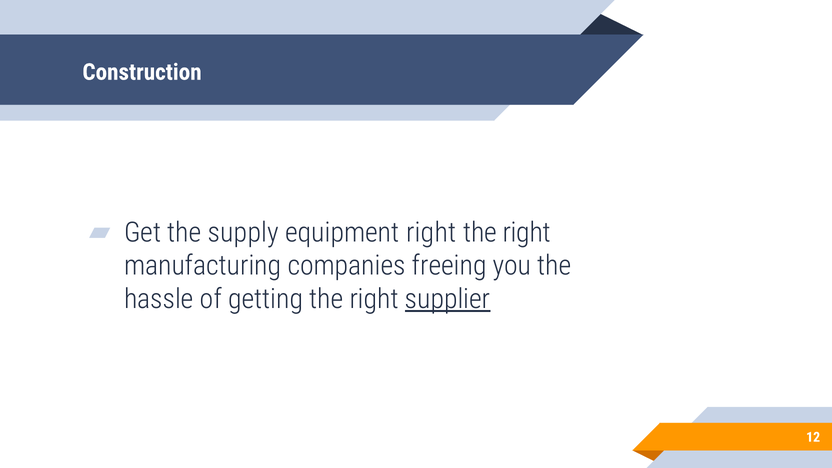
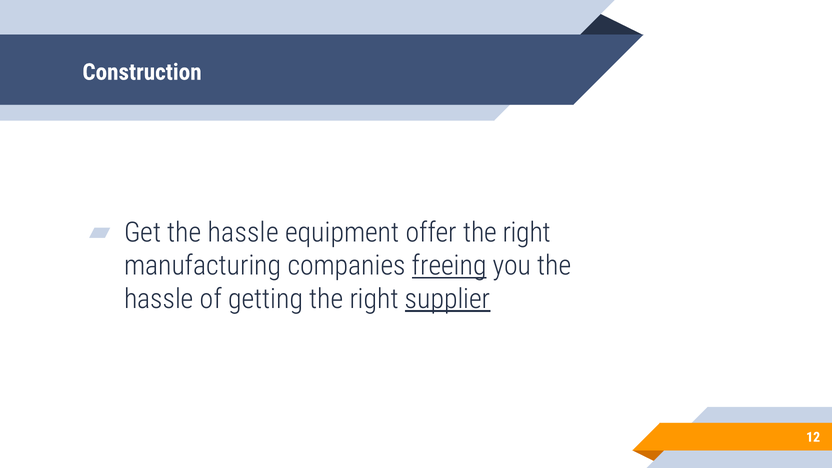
Get the supply: supply -> hassle
equipment right: right -> offer
freeing underline: none -> present
